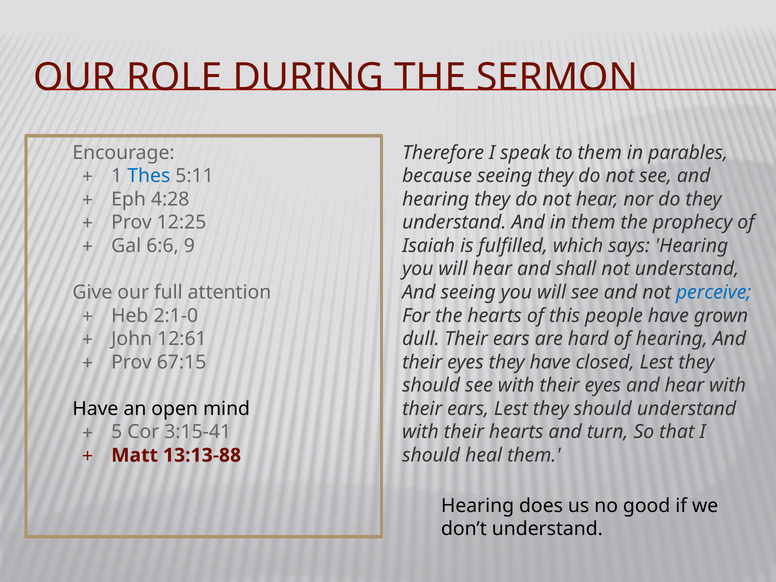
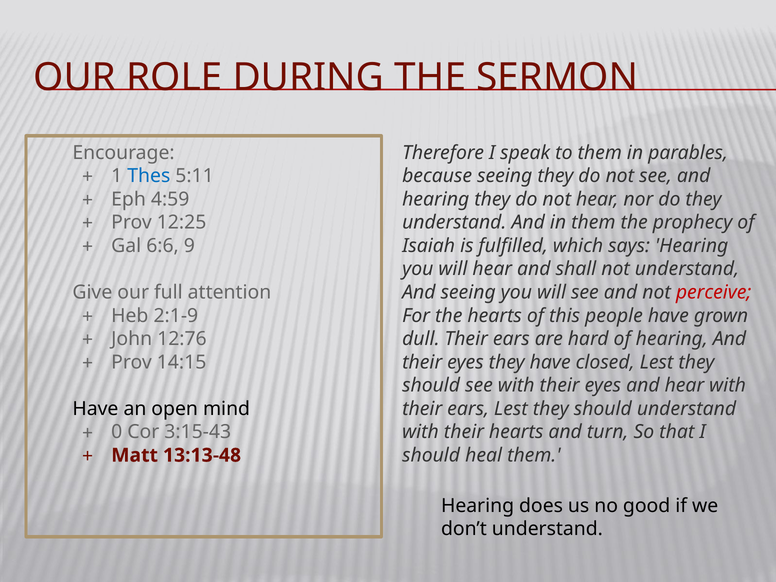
4:28: 4:28 -> 4:59
perceive colour: blue -> red
2:1-0: 2:1-0 -> 2:1-9
12:61: 12:61 -> 12:76
67:15: 67:15 -> 14:15
5: 5 -> 0
3:15-41: 3:15-41 -> 3:15-43
13:13-88: 13:13-88 -> 13:13-48
